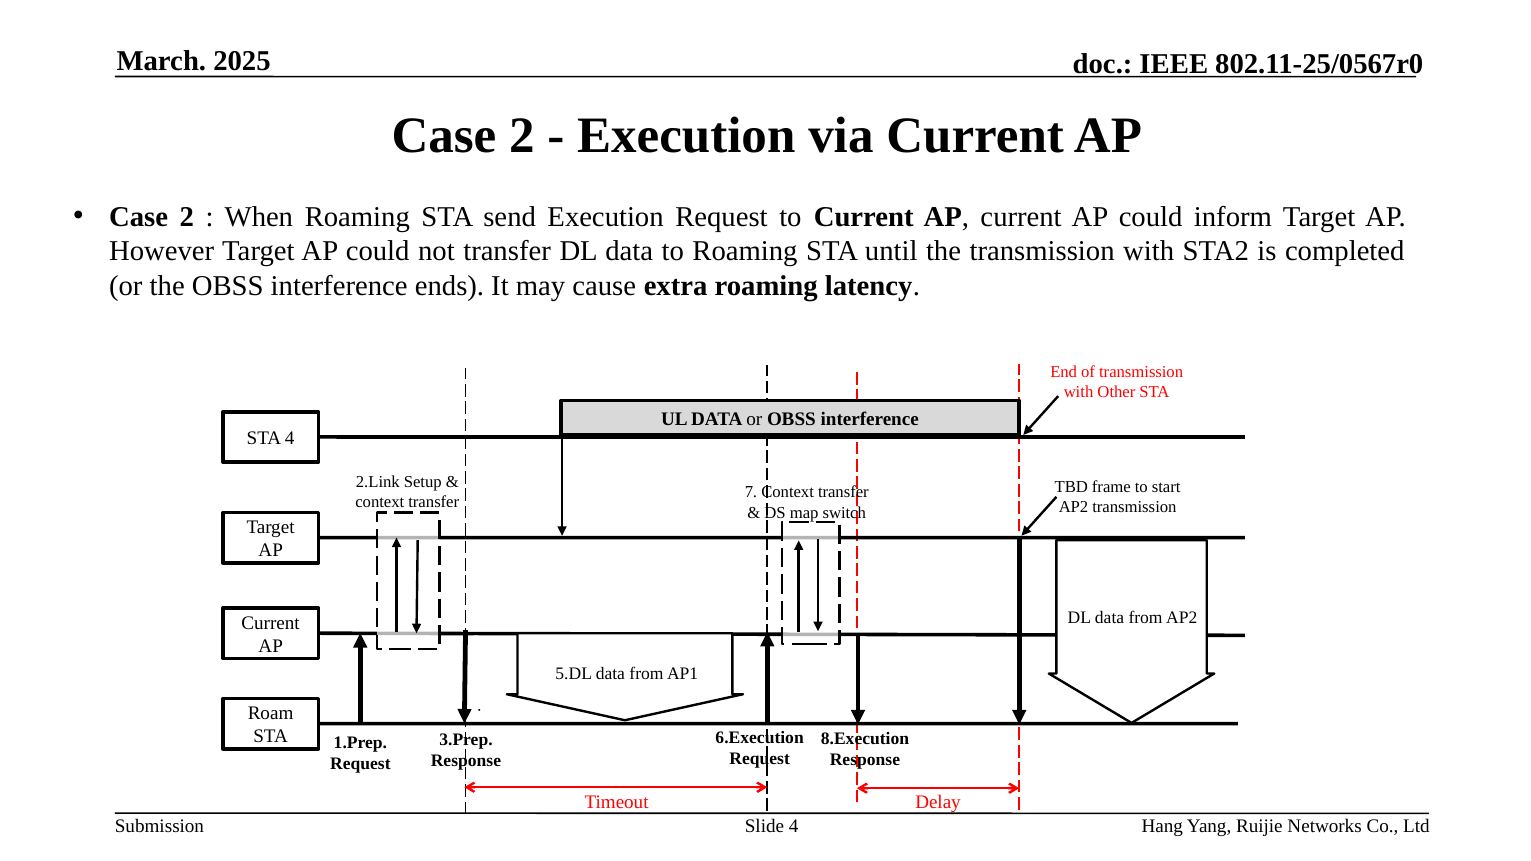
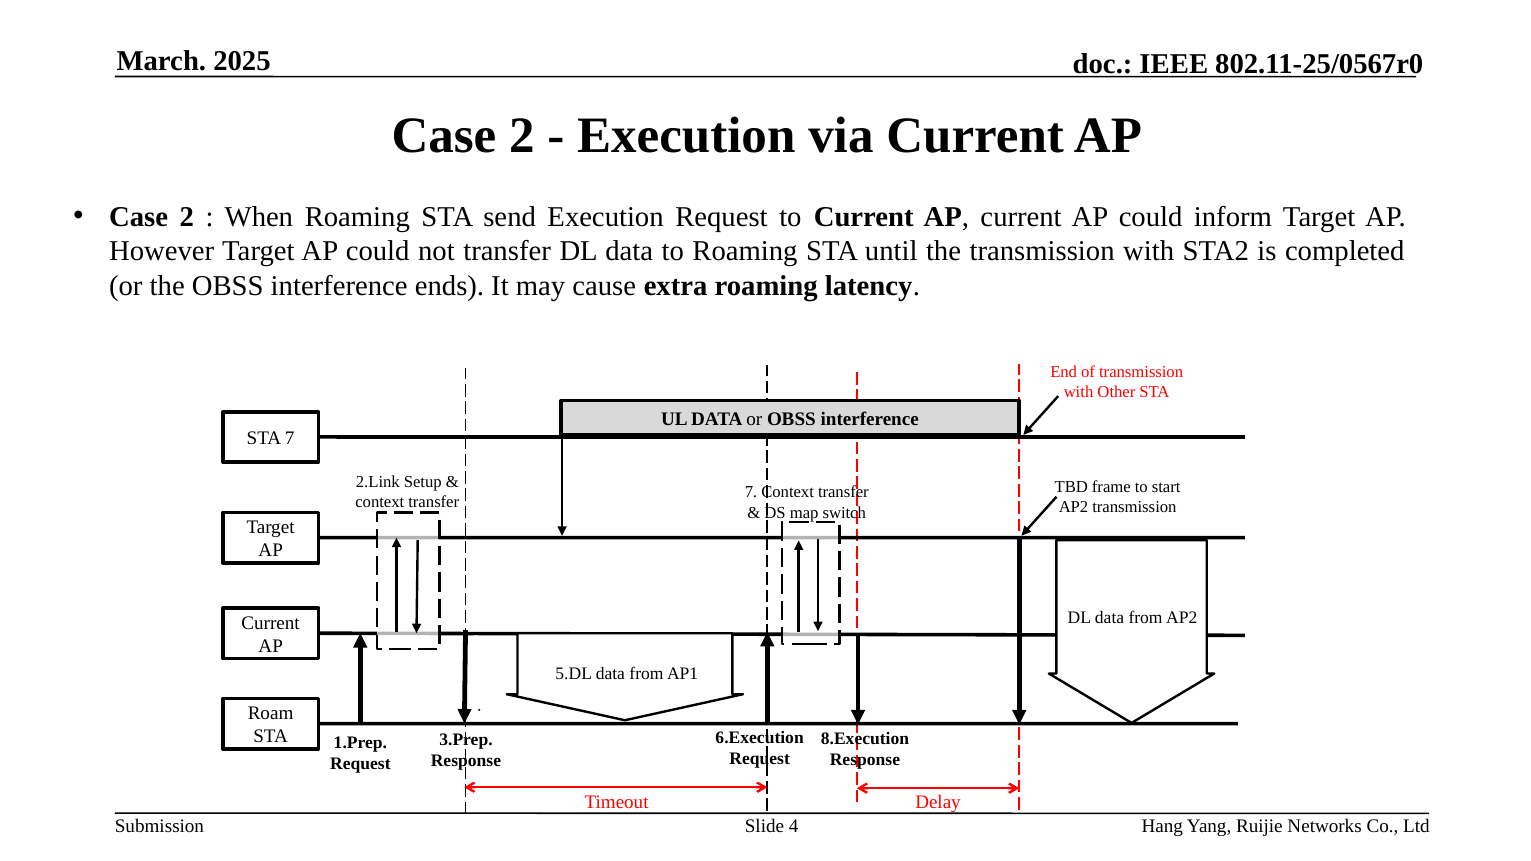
STA 4: 4 -> 7
